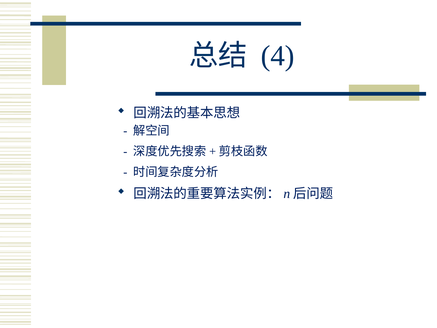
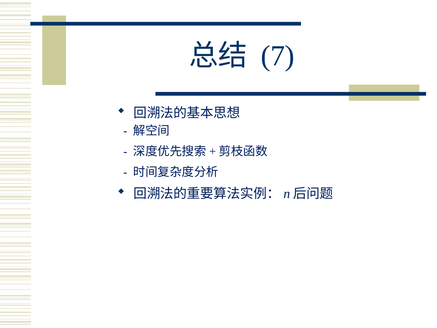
4: 4 -> 7
